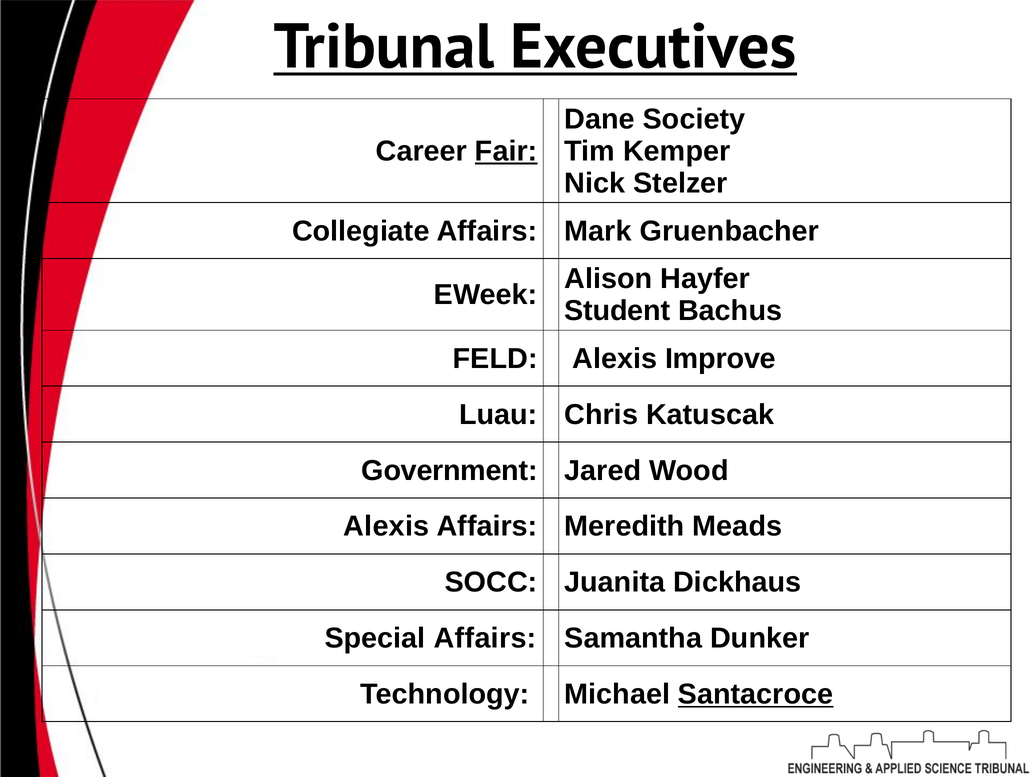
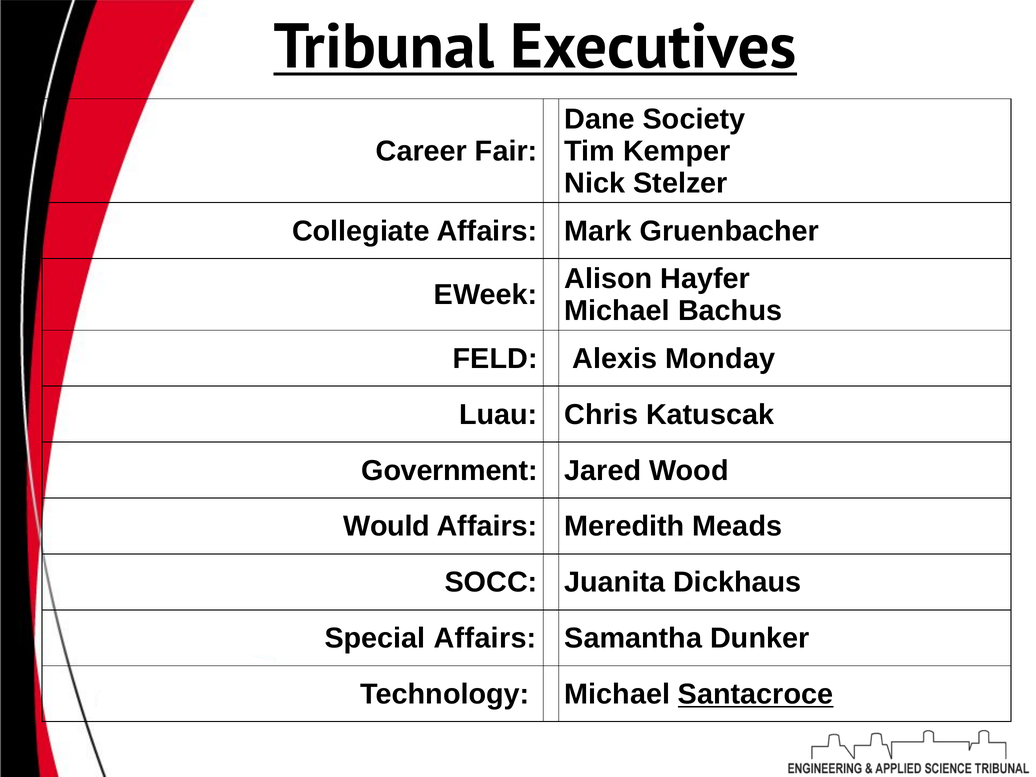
Fair underline: present -> none
Student at (617, 311): Student -> Michael
Improve: Improve -> Monday
Alexis at (386, 526): Alexis -> Would
